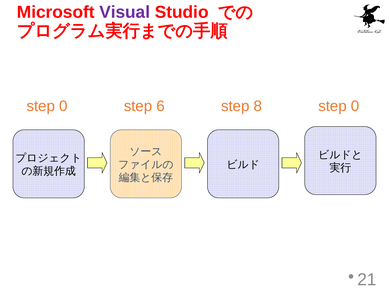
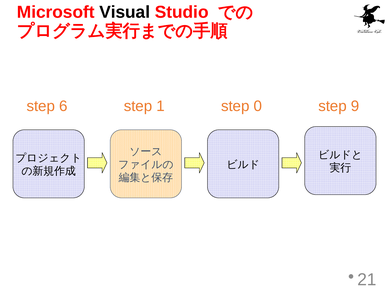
Visual colour: purple -> black
0 at (63, 106): 0 -> 6
6: 6 -> 1
8: 8 -> 0
0 at (355, 106): 0 -> 9
